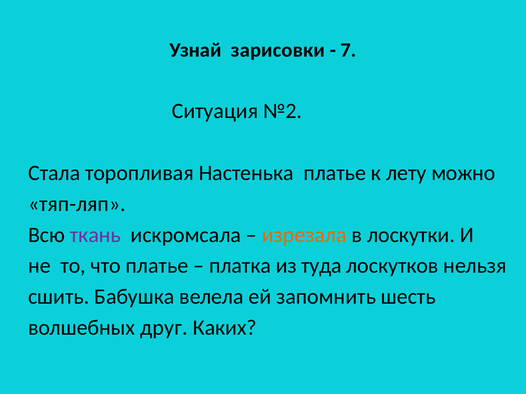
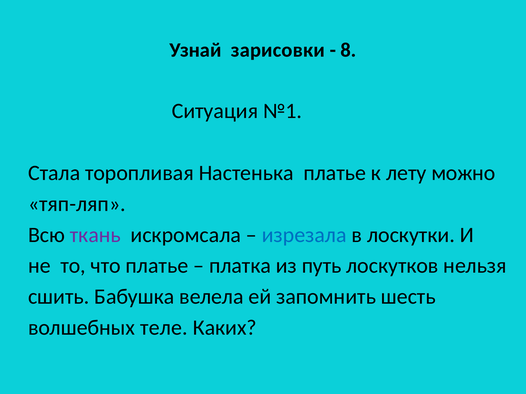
7: 7 -> 8
№2: №2 -> №1
изрезала colour: orange -> blue
туда: туда -> путь
друг: друг -> теле
